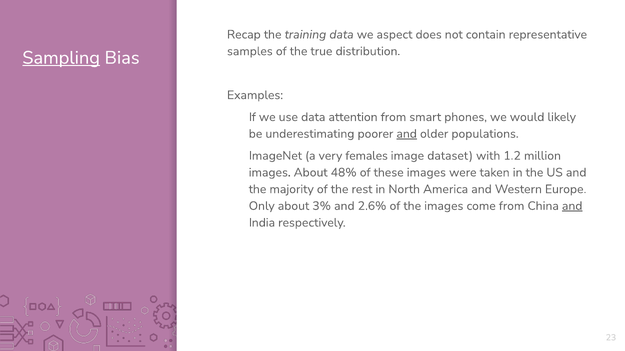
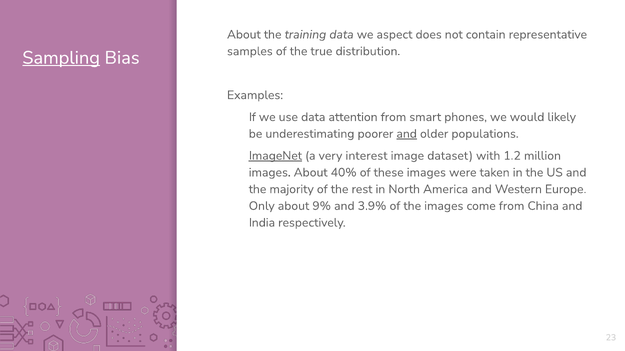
Recap at (244, 35): Recap -> About
ImageNet underline: none -> present
females: females -> interest
48%: 48% -> 40%
3%: 3% -> 9%
2.6%: 2.6% -> 3.9%
and at (572, 206) underline: present -> none
